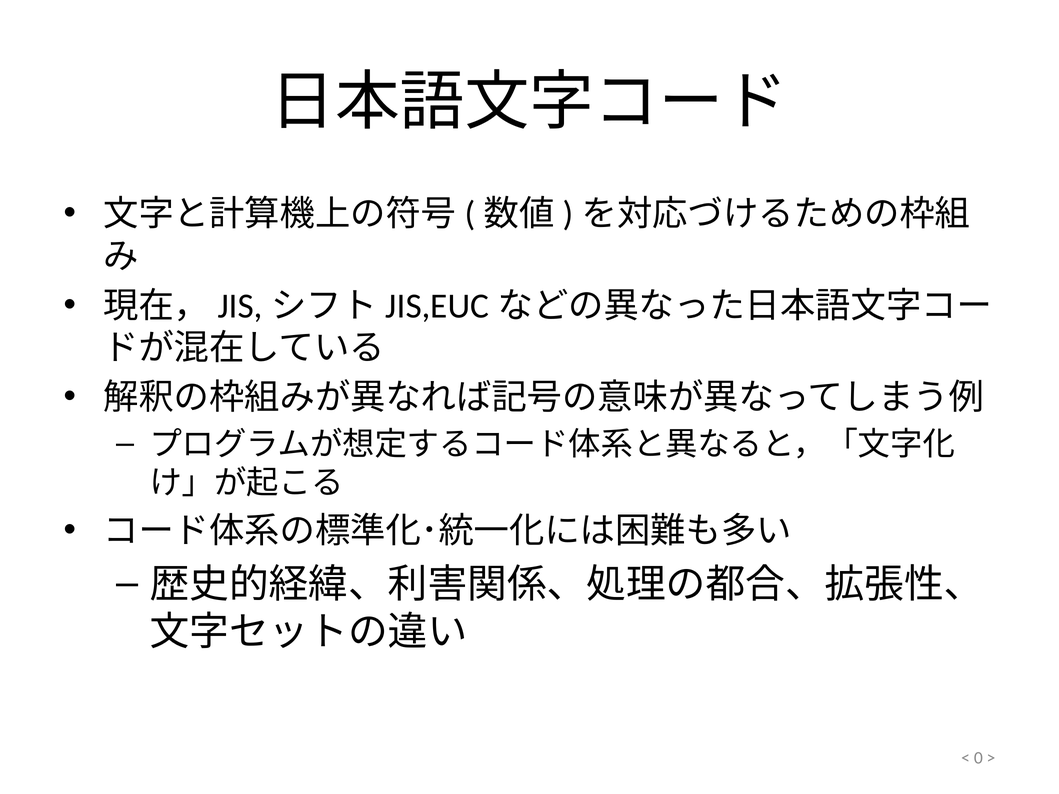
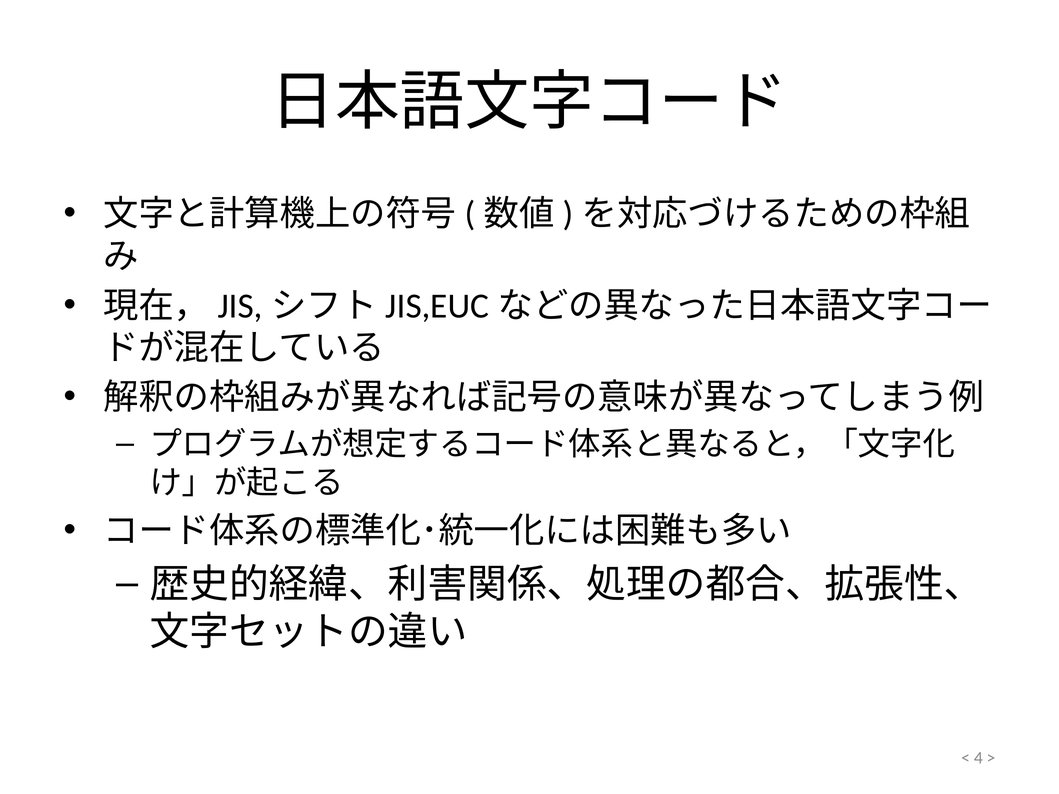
0: 0 -> 4
